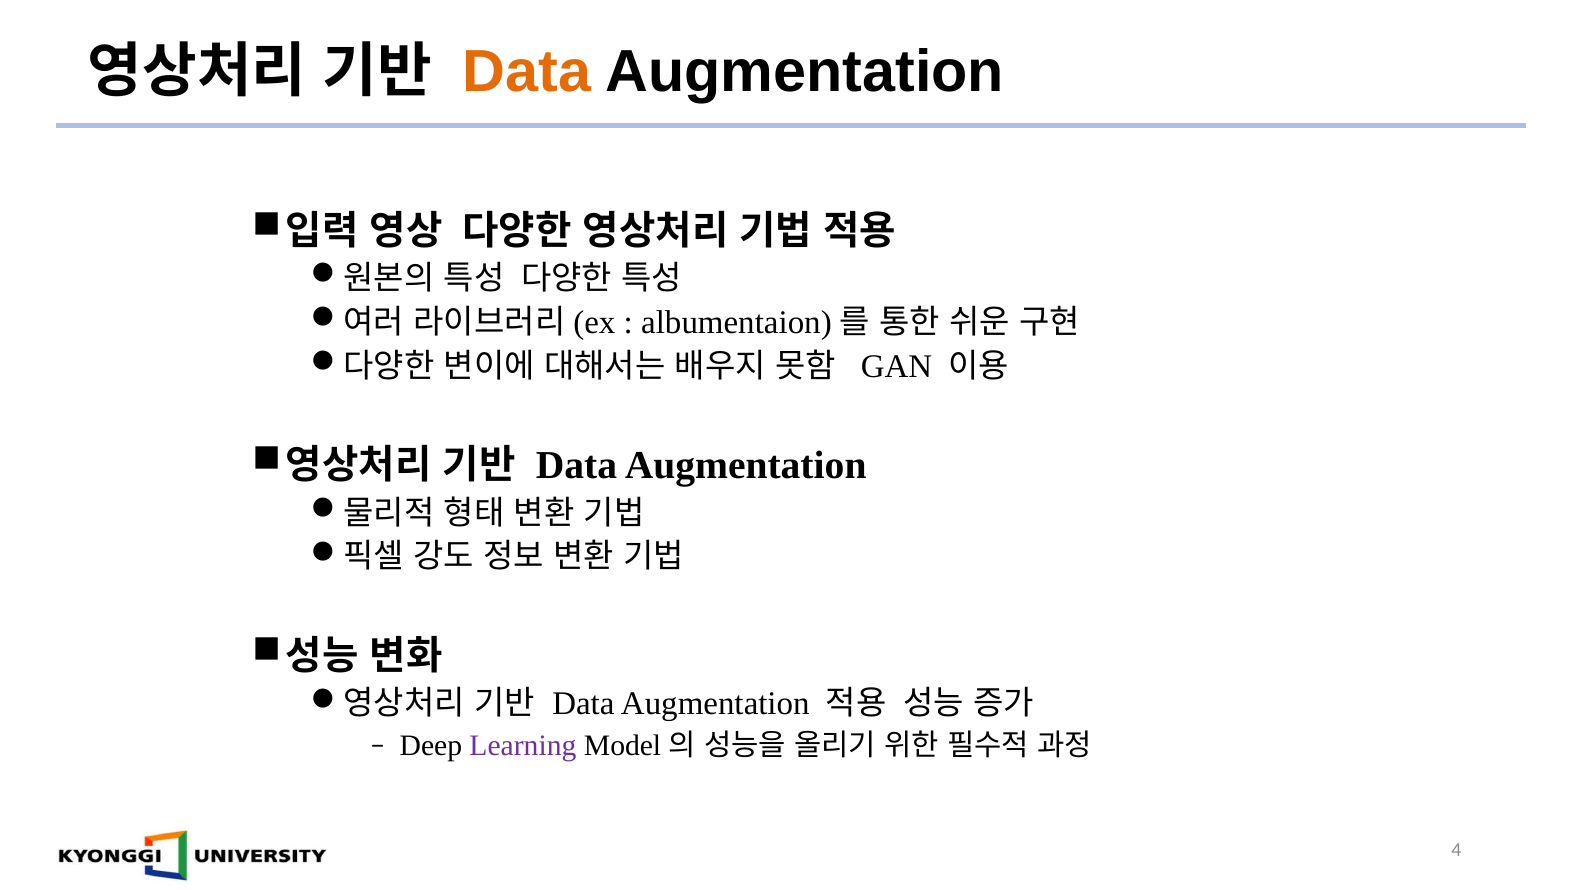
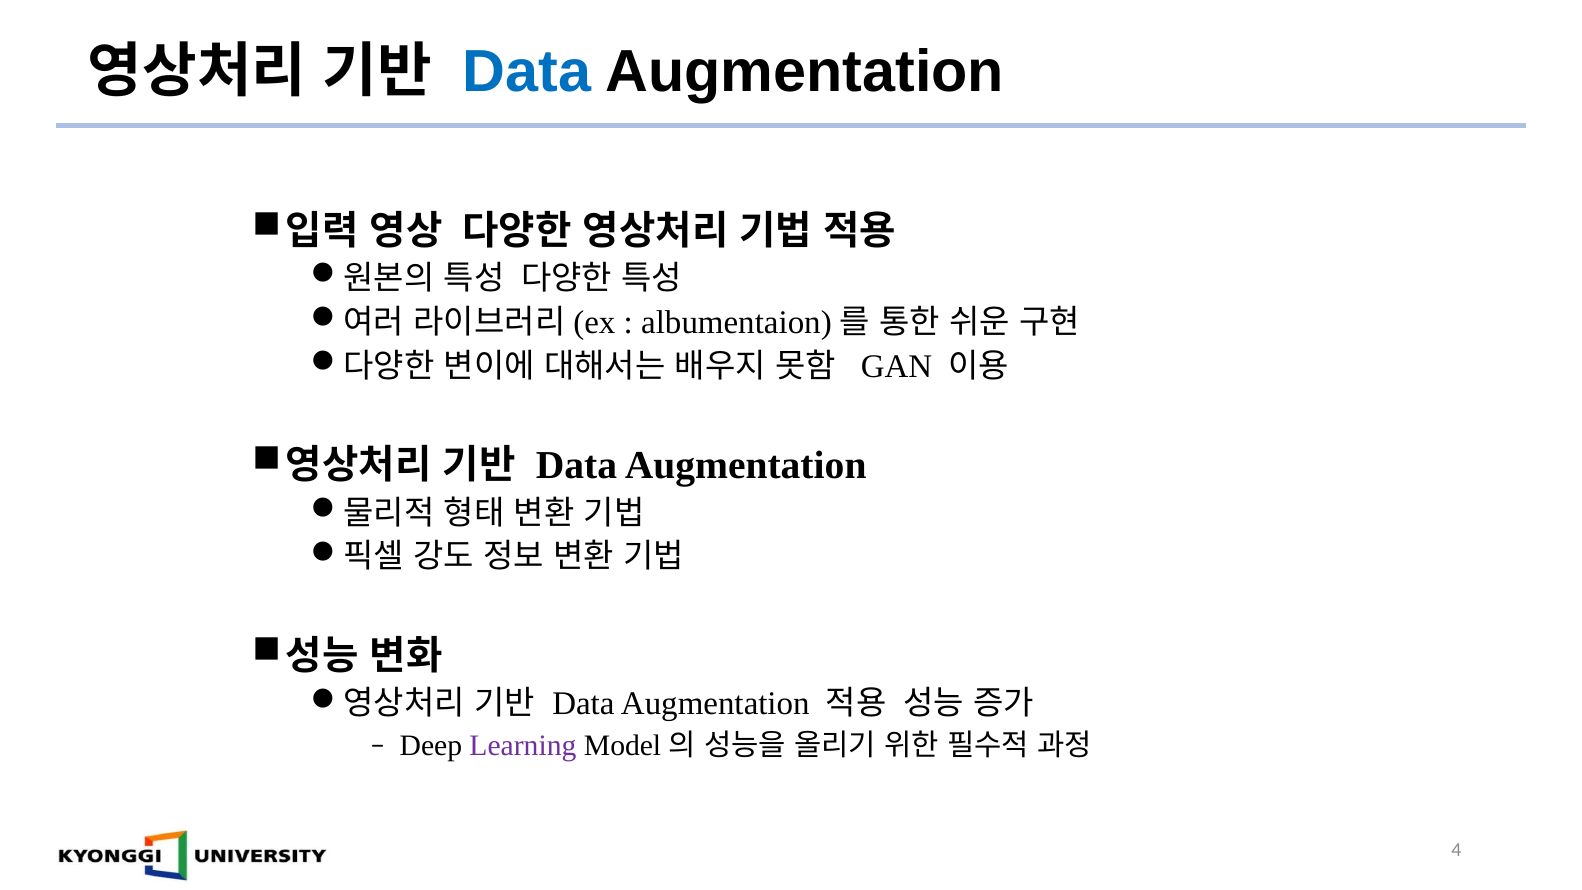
Data at (527, 72) colour: orange -> blue
